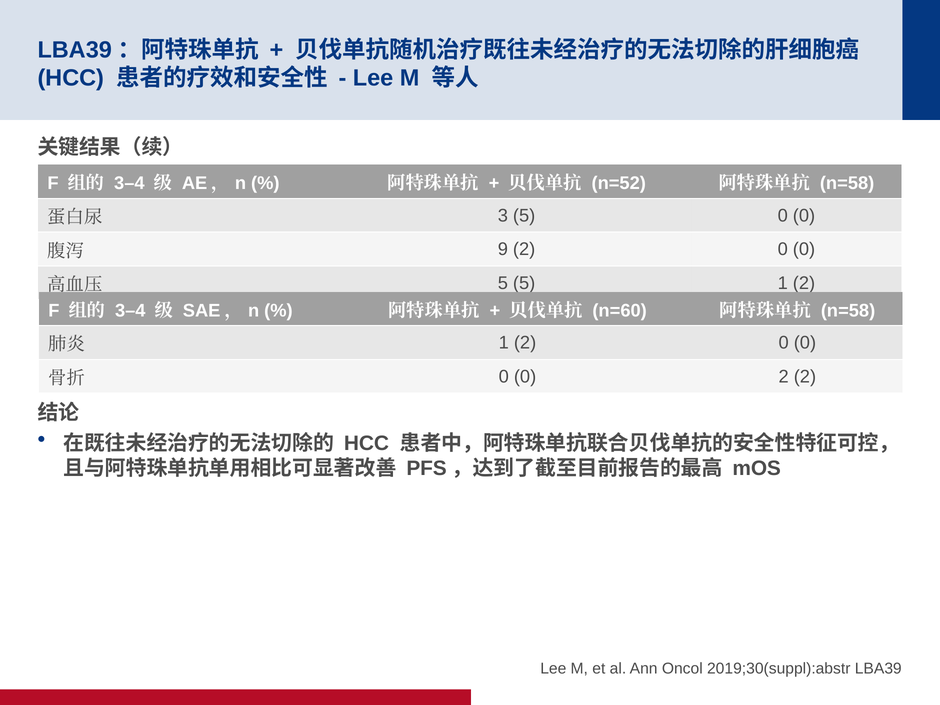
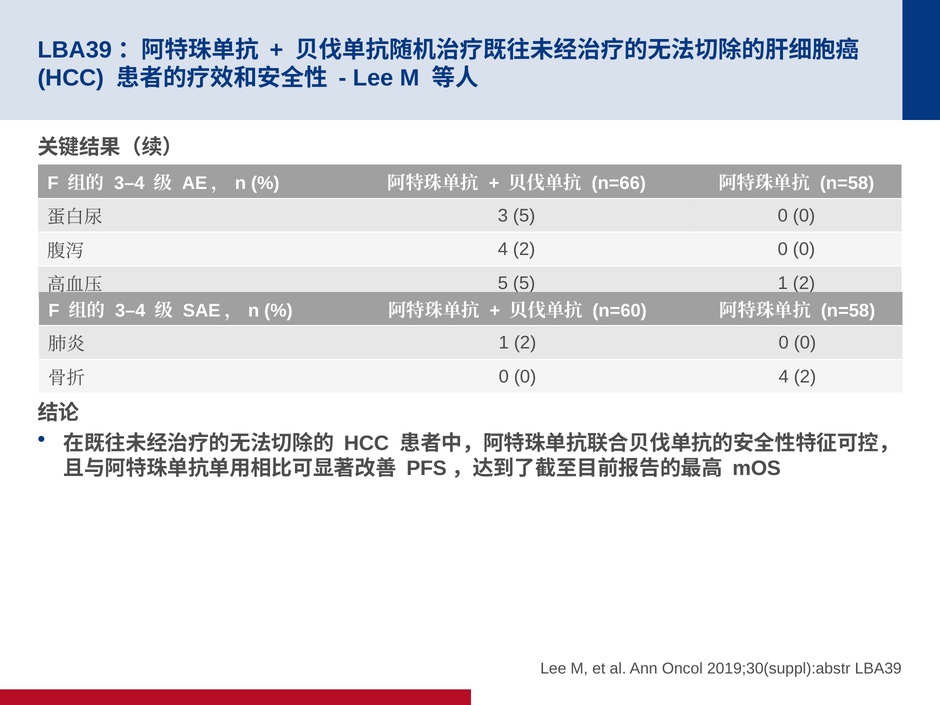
n=52: n=52 -> n=66
9 at (503, 249): 9 -> 4
0 2: 2 -> 4
